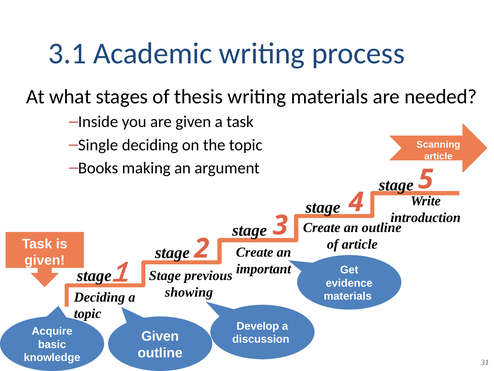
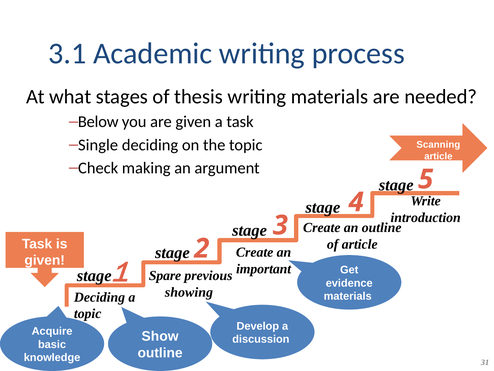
Inside: Inside -> Below
Books: Books -> Check
Stage at (165, 275): Stage -> Spare
Given at (160, 336): Given -> Show
